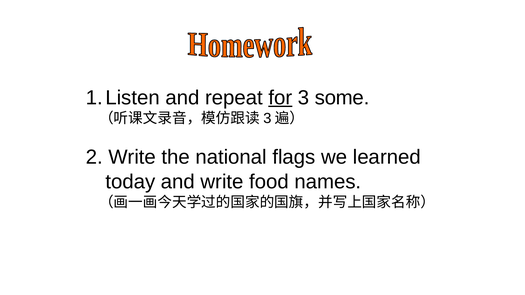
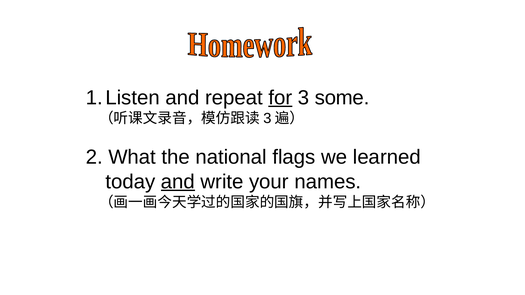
2 Write: Write -> What
and at (178, 182) underline: none -> present
food: food -> your
